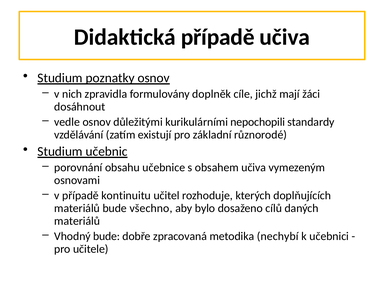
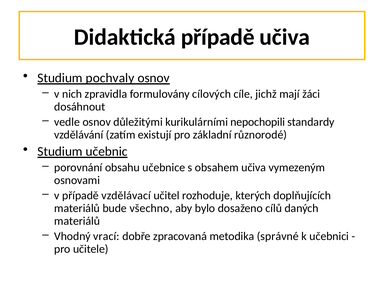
poznatky: poznatky -> pochvaly
doplněk: doplněk -> cílových
kontinuitu: kontinuitu -> vzdělávací
Vhodný bude: bude -> vrací
nechybí: nechybí -> správné
